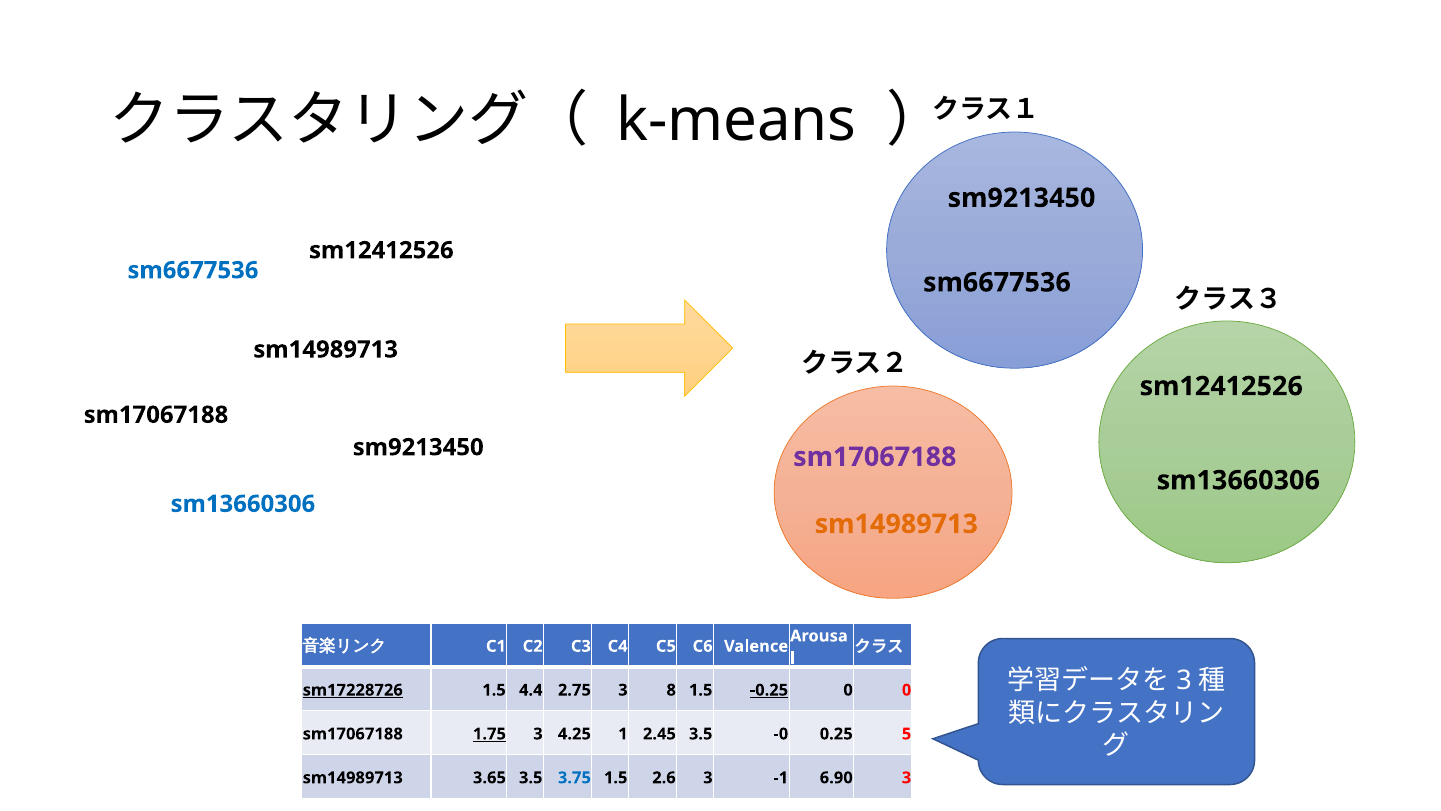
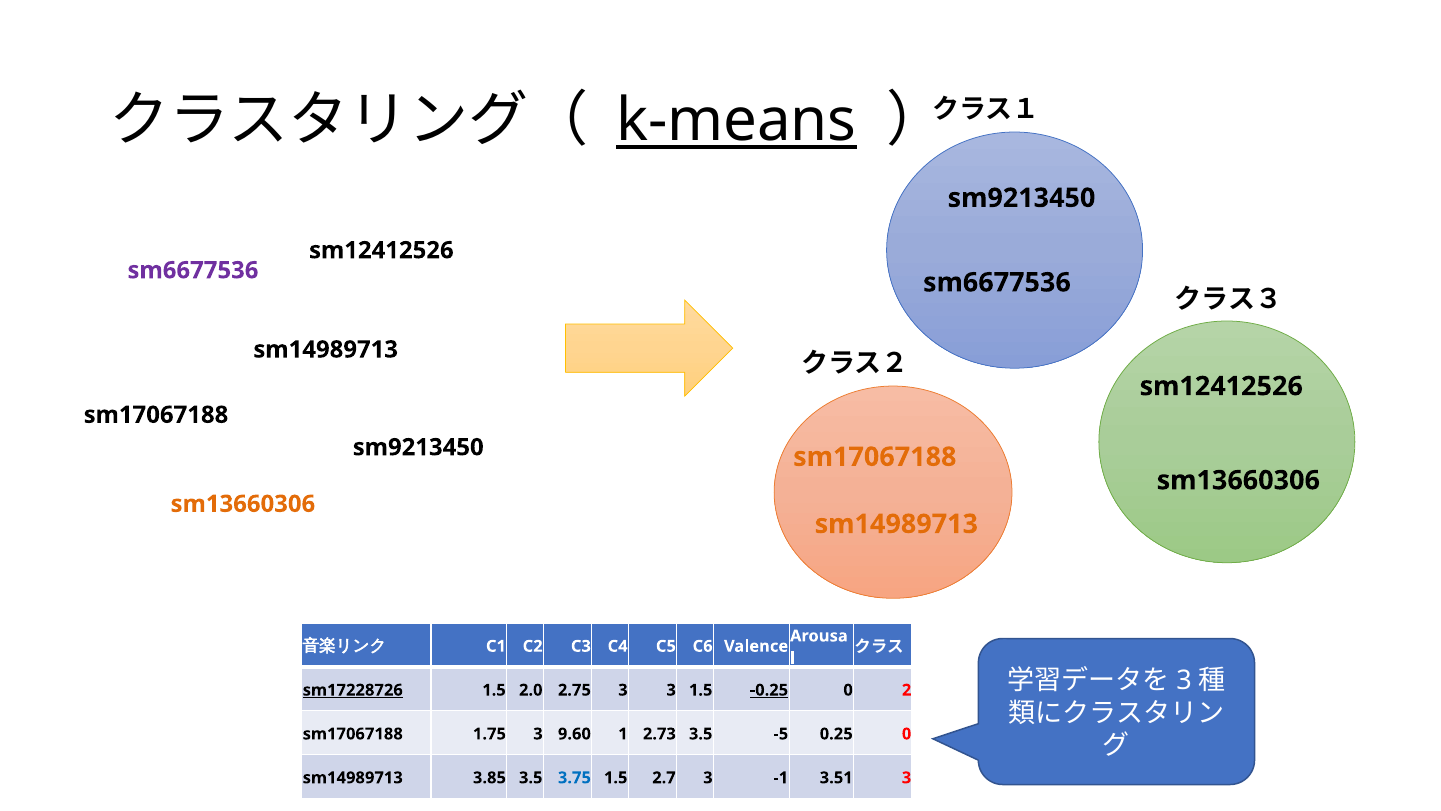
k-means underline: none -> present
sm6677536 at (193, 270) colour: blue -> purple
sm17067188 at (875, 457) colour: purple -> orange
sm13660306 at (243, 504) colour: blue -> orange
4.4: 4.4 -> 2.0
3 8: 8 -> 3
0 0: 0 -> 2
1.75 underline: present -> none
4.25: 4.25 -> 9.60
2.45: 2.45 -> 2.73
-0: -0 -> -5
0.25 5: 5 -> 0
3.65: 3.65 -> 3.85
2.6: 2.6 -> 2.7
6.90: 6.90 -> 3.51
